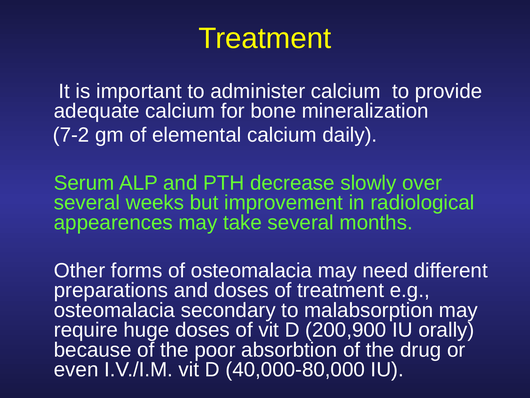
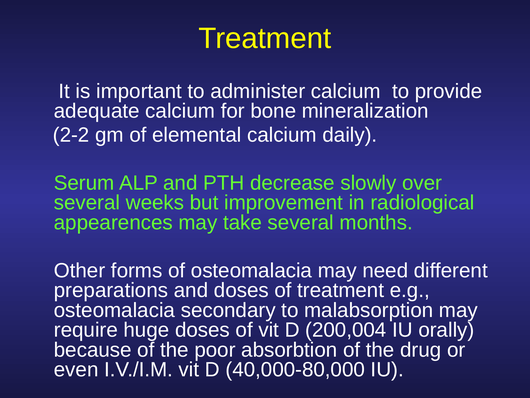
7-2: 7-2 -> 2-2
200,900: 200,900 -> 200,004
